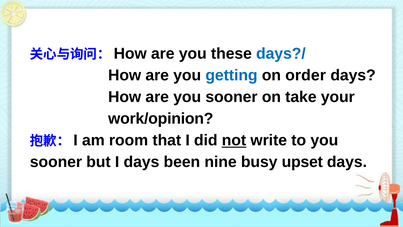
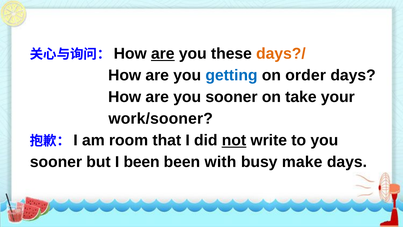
are at (163, 54) underline: none -> present
days?/ colour: blue -> orange
work/opinion: work/opinion -> work/sooner
I days: days -> been
nine: nine -> with
upset: upset -> make
